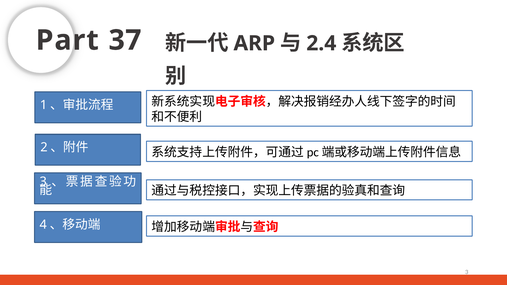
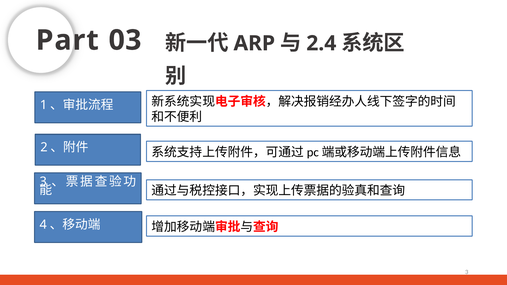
37: 37 -> 03
